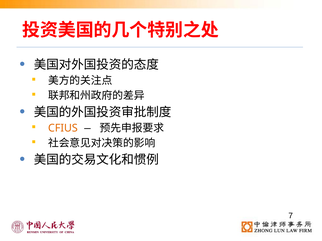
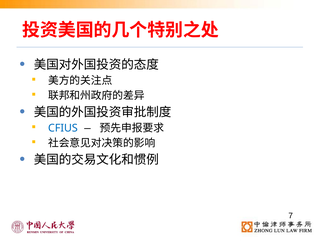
CFIUS colour: orange -> blue
